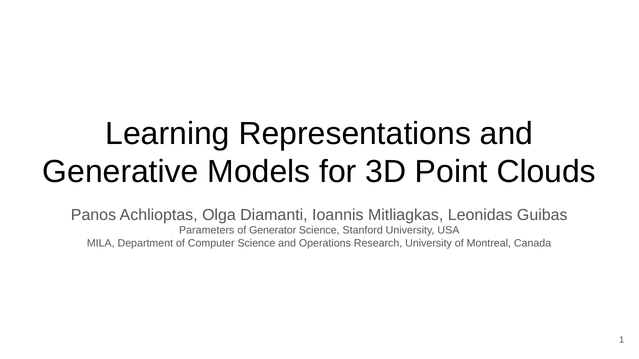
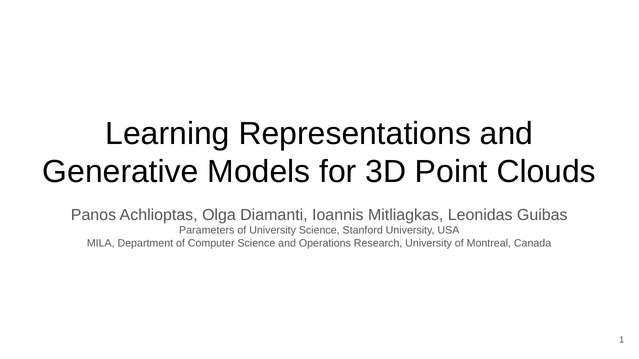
of Generator: Generator -> University
